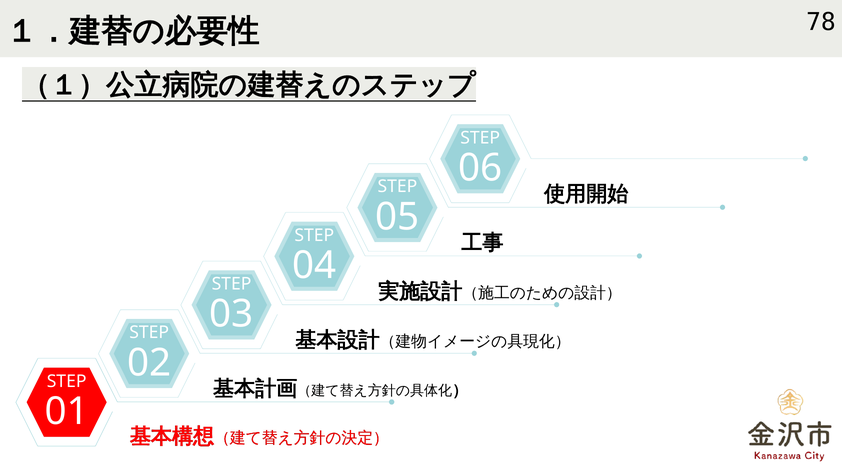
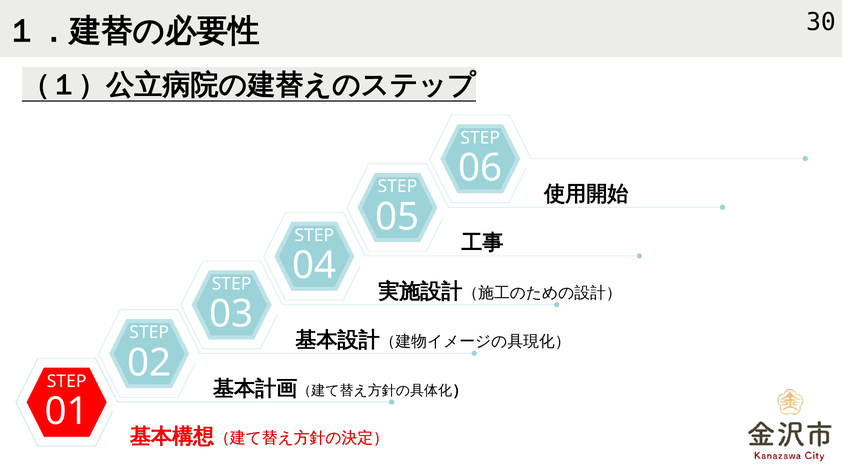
78: 78 -> 30
